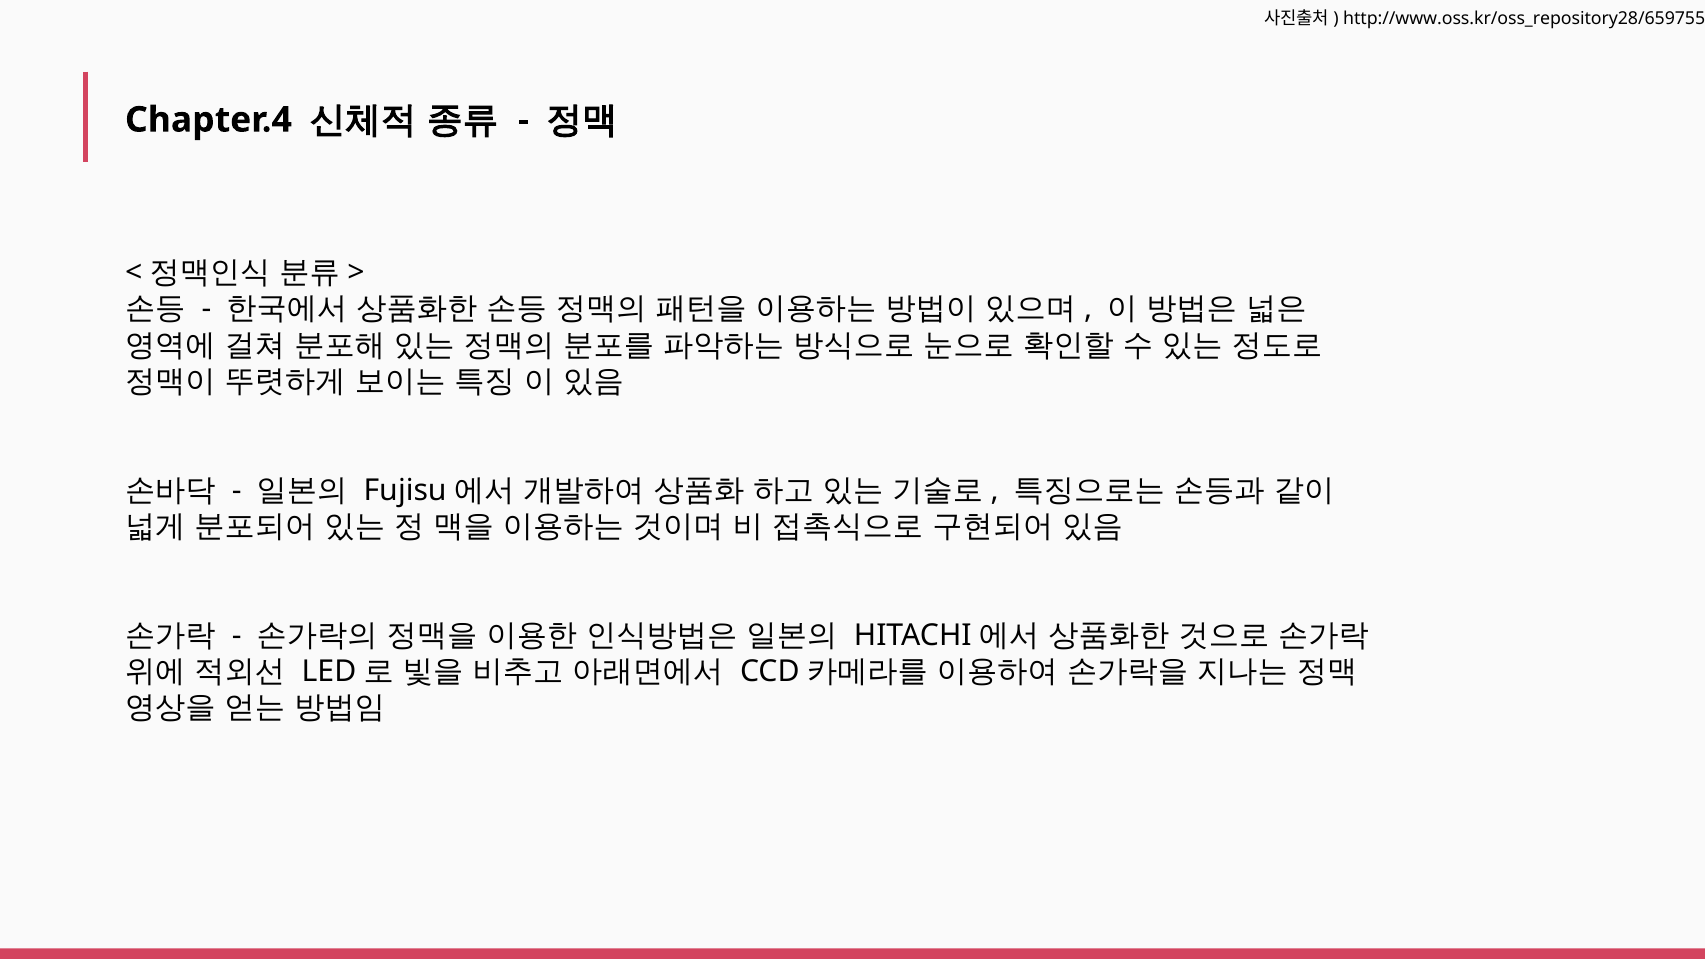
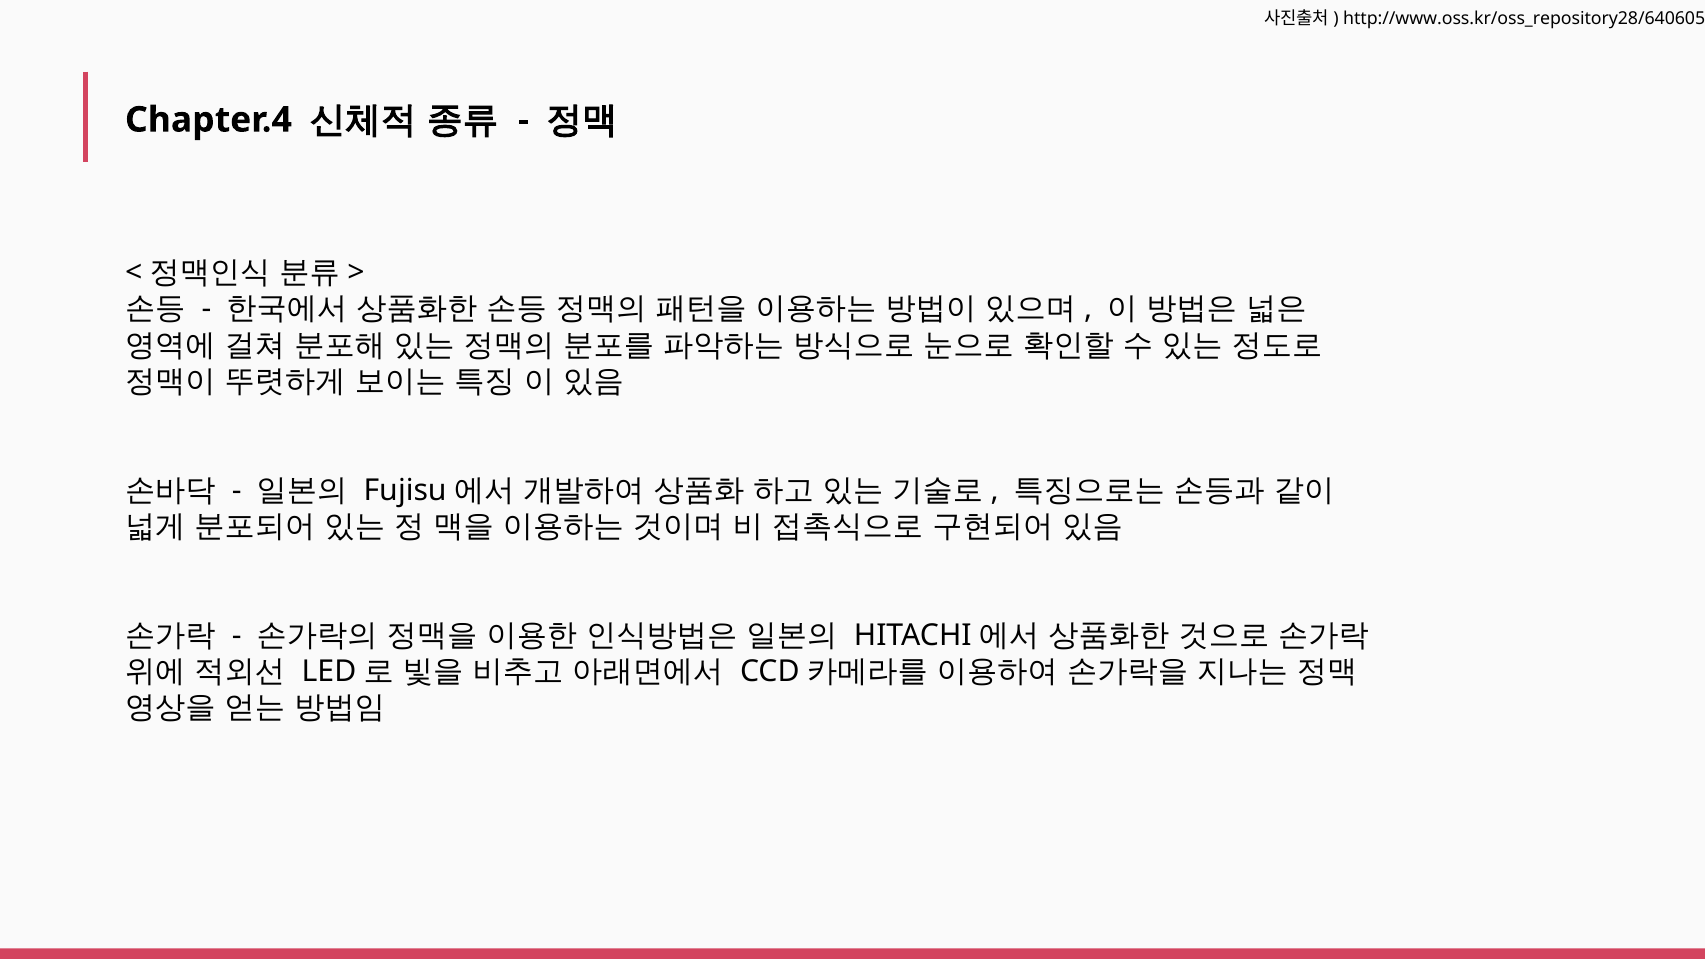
http://www.oss.kr/oss_repository28/659755: http://www.oss.kr/oss_repository28/659755 -> http://www.oss.kr/oss_repository28/640605
